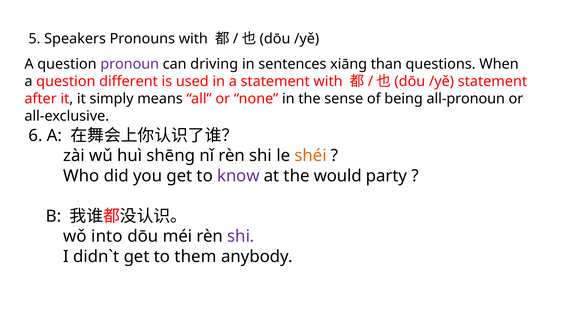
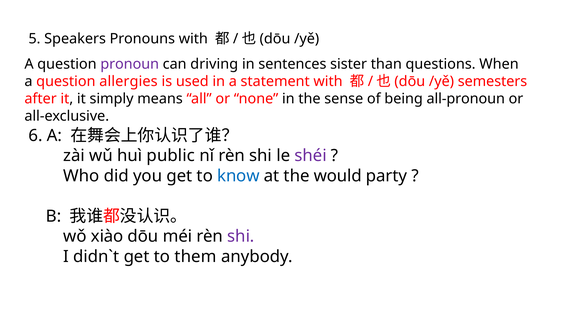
xiāng: xiāng -> sister
different: different -> allergies
/yě statement: statement -> semesters
shēng: shēng -> public
shéi colour: orange -> purple
know colour: purple -> blue
into: into -> xiào
